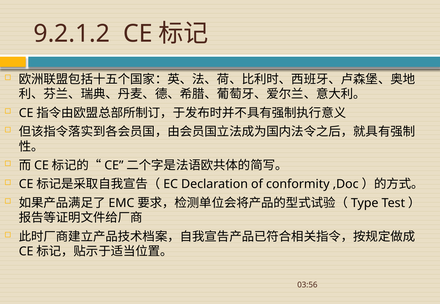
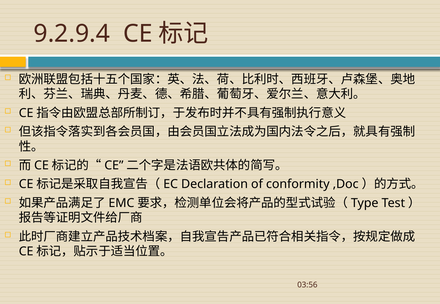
9.2.1.2: 9.2.1.2 -> 9.2.9.4
